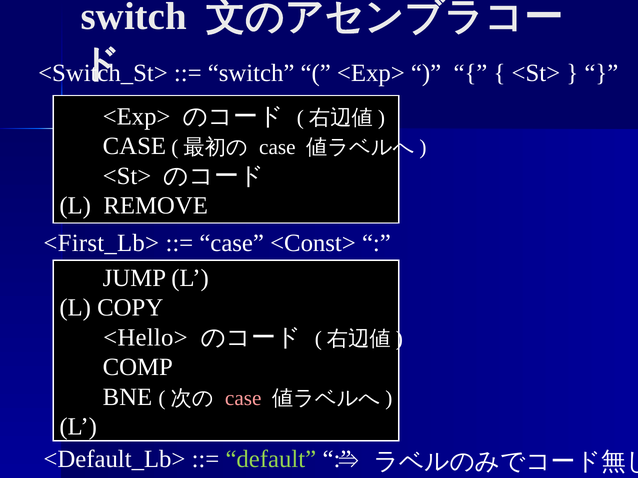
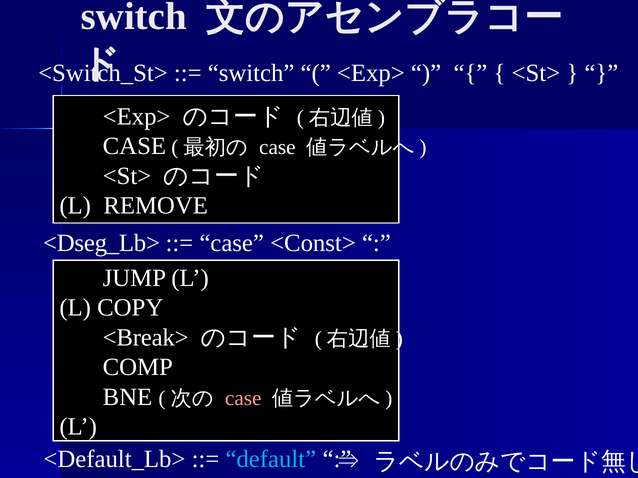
<First_Lb>: <First_Lb> -> <Dseg_Lb>
<Hello>: <Hello> -> <Break>
default colour: light green -> light blue
